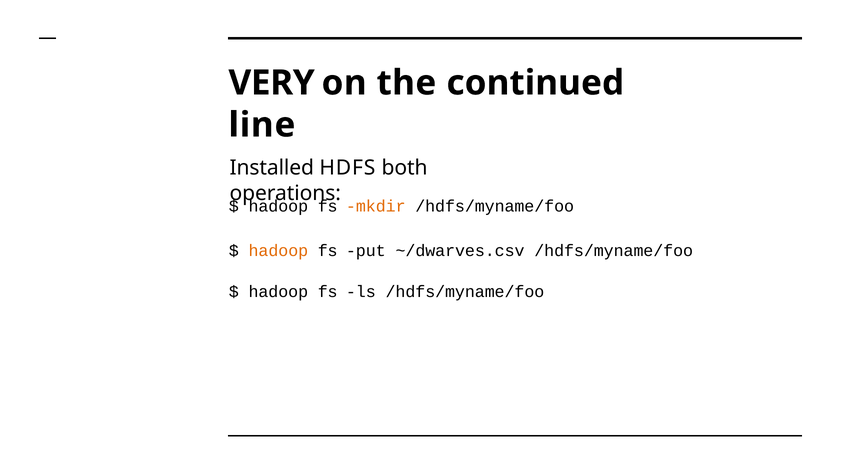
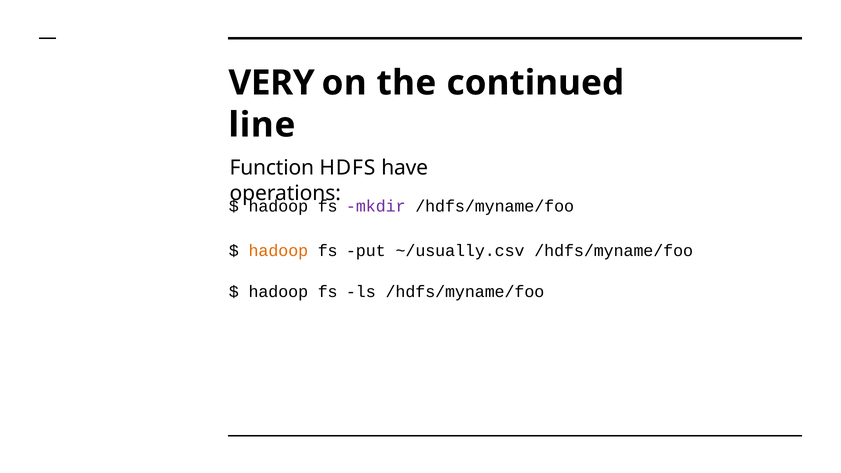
Installed: Installed -> Function
both: both -> have
mkdir colour: orange -> purple
~/dwarves.csv: ~/dwarves.csv -> ~/usually.csv
